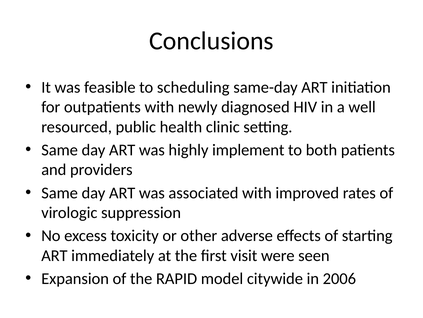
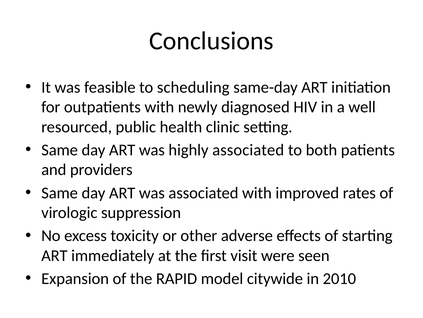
highly implement: implement -> associated
2006: 2006 -> 2010
